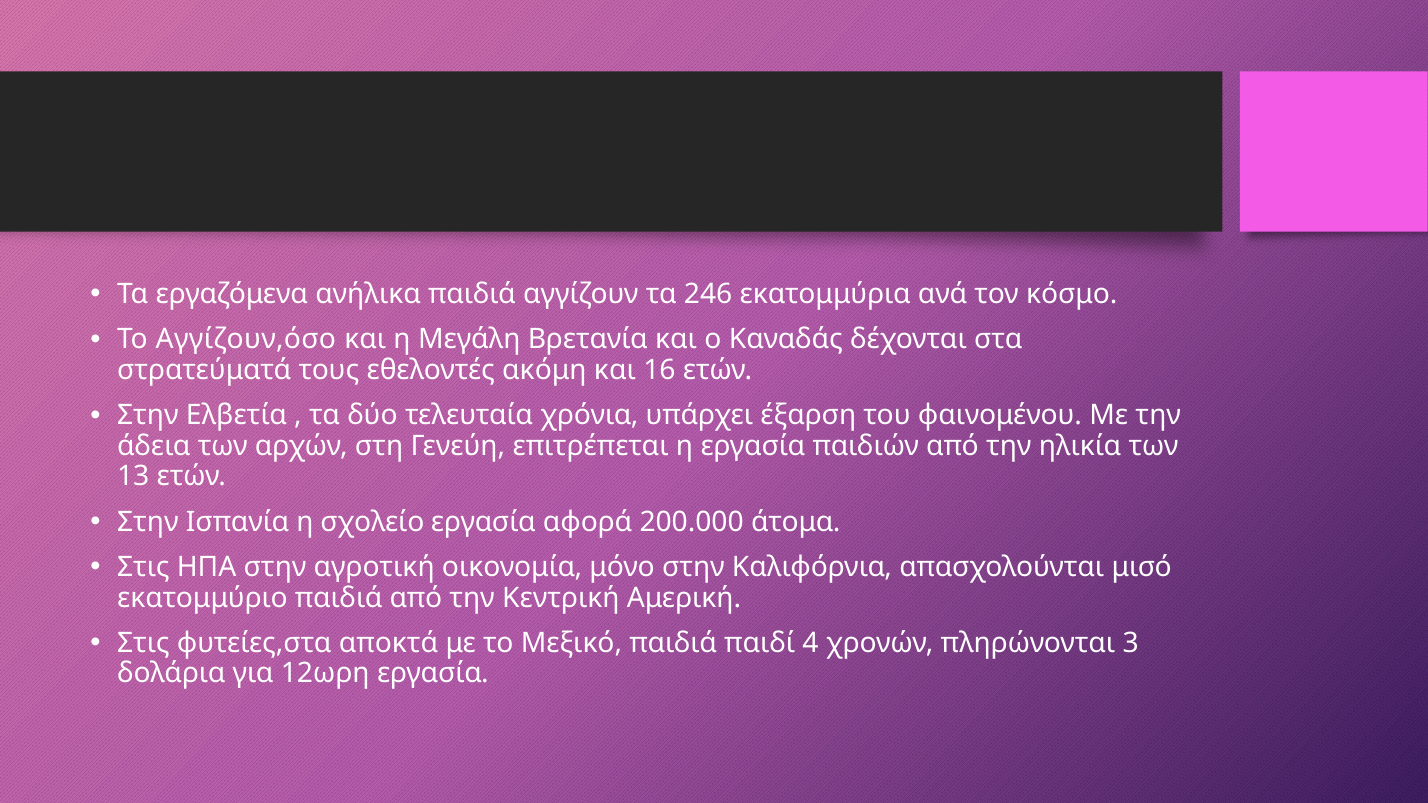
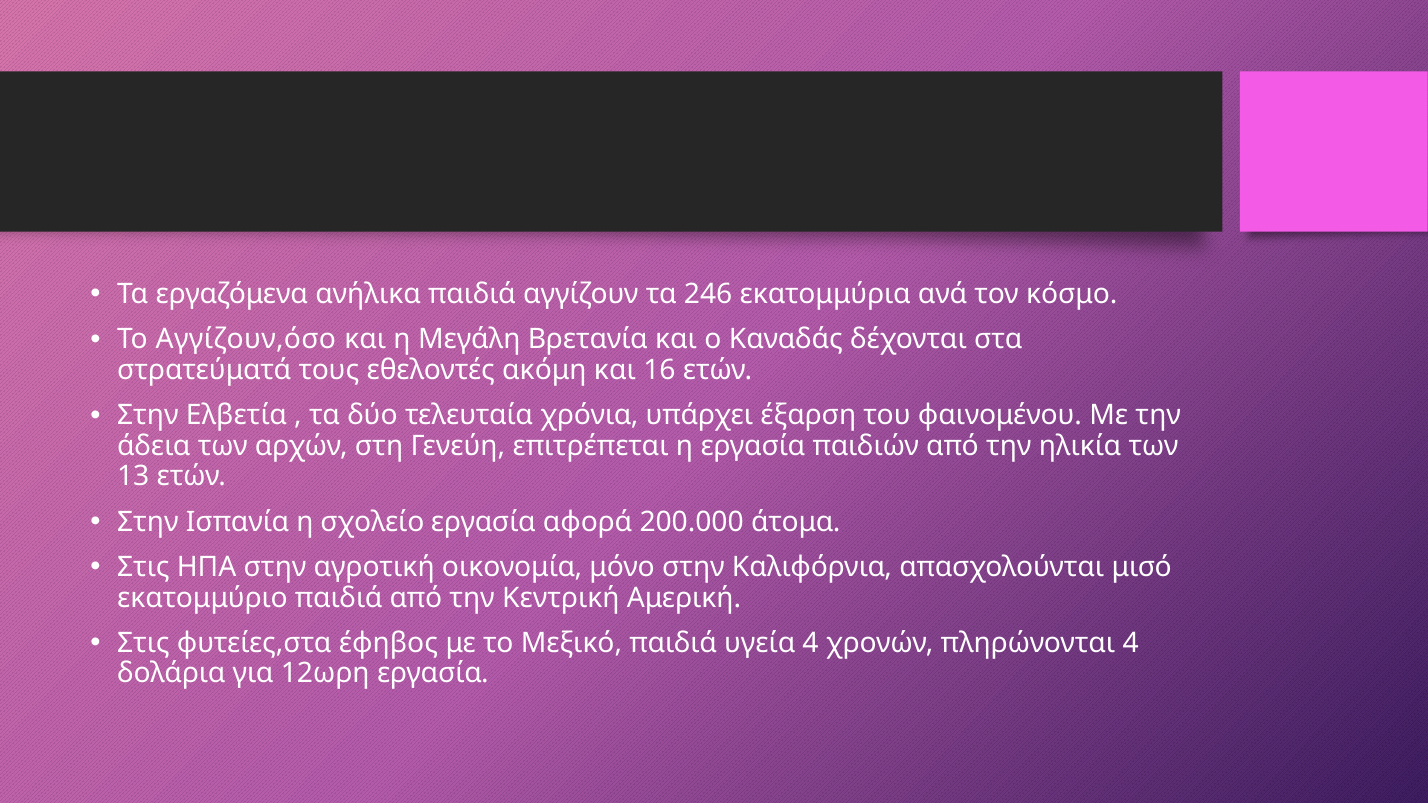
αποκτά: αποκτά -> έφηβος
παιδί: παιδί -> υγεία
πληρώνονται 3: 3 -> 4
